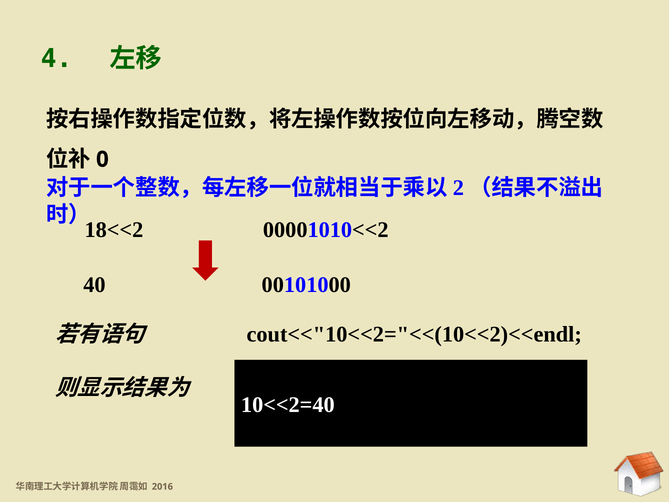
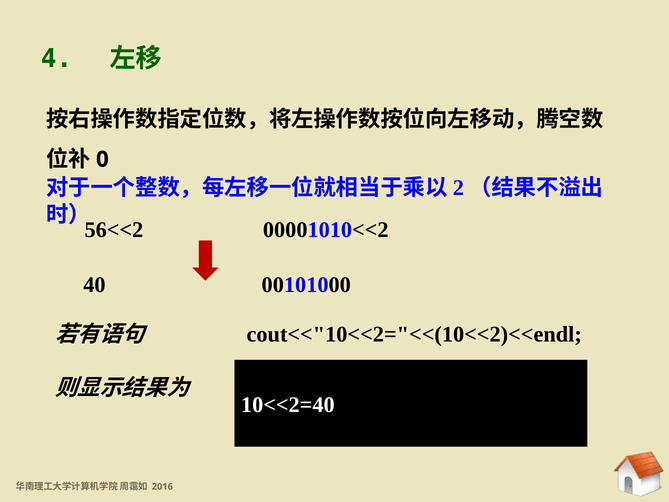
18<<2: 18<<2 -> 56<<2
